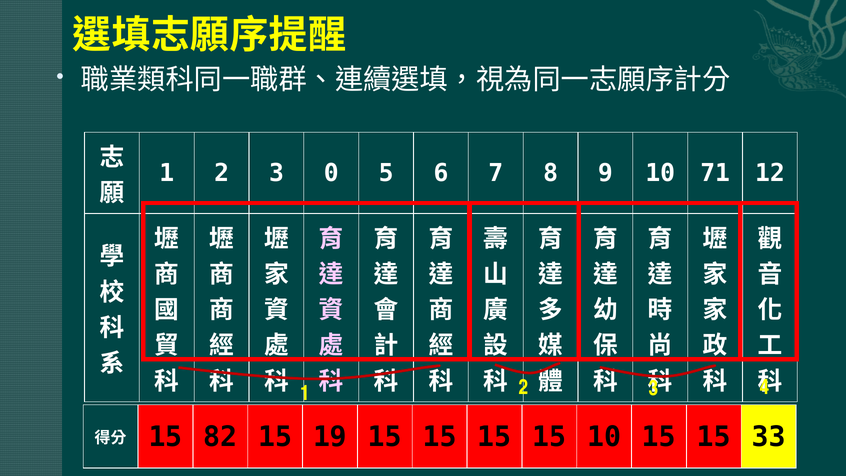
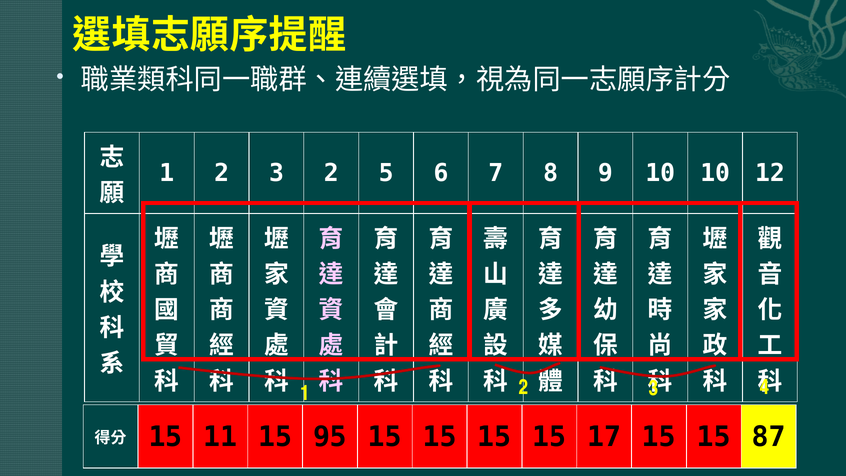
3 0: 0 -> 2
10 71: 71 -> 10
82: 82 -> 11
19: 19 -> 95
15 10: 10 -> 17
33: 33 -> 87
